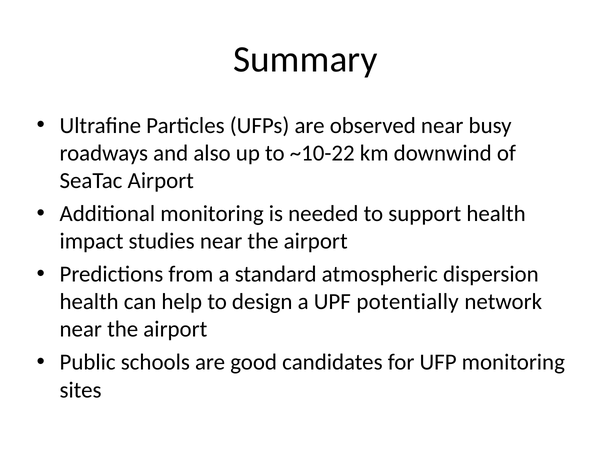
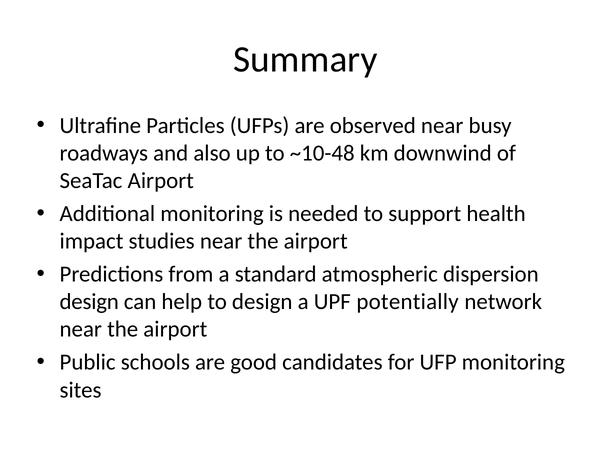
~10-22: ~10-22 -> ~10-48
health at (89, 301): health -> design
